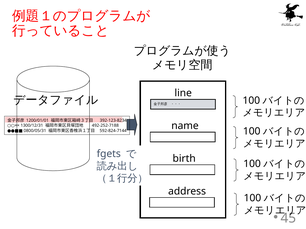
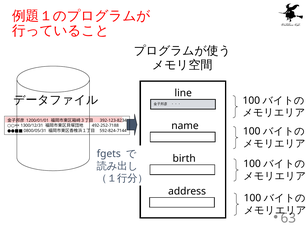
45: 45 -> 63
